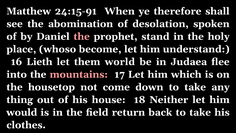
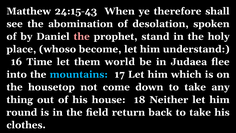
24:15-91: 24:15-91 -> 24:15-43
Lieth: Lieth -> Time
mountains colour: pink -> light blue
would: would -> round
